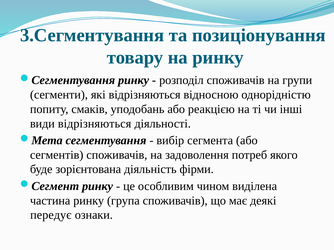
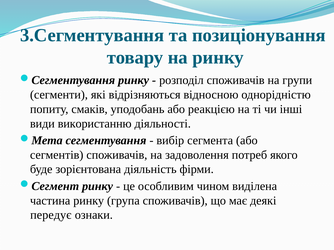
види відрізняються: відрізняються -> використанню
